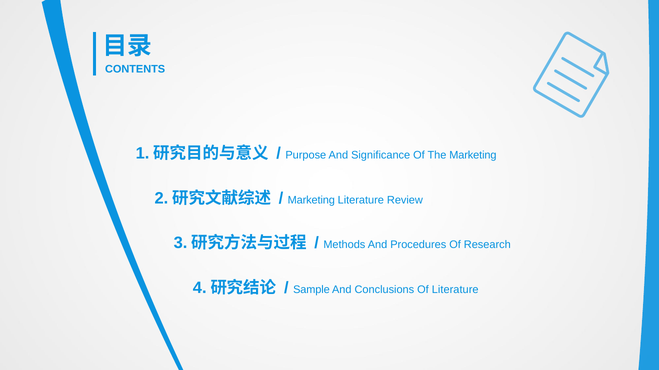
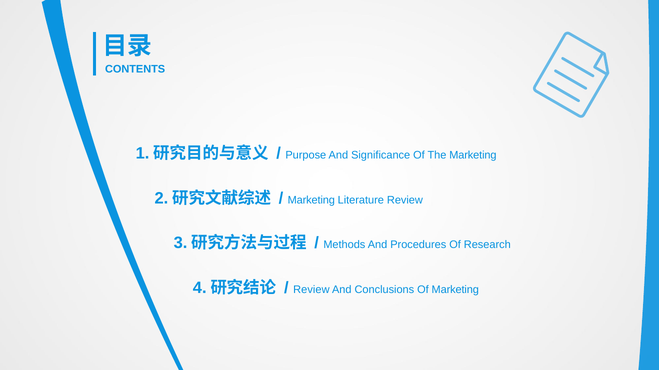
Sample at (311, 290): Sample -> Review
Of Literature: Literature -> Marketing
